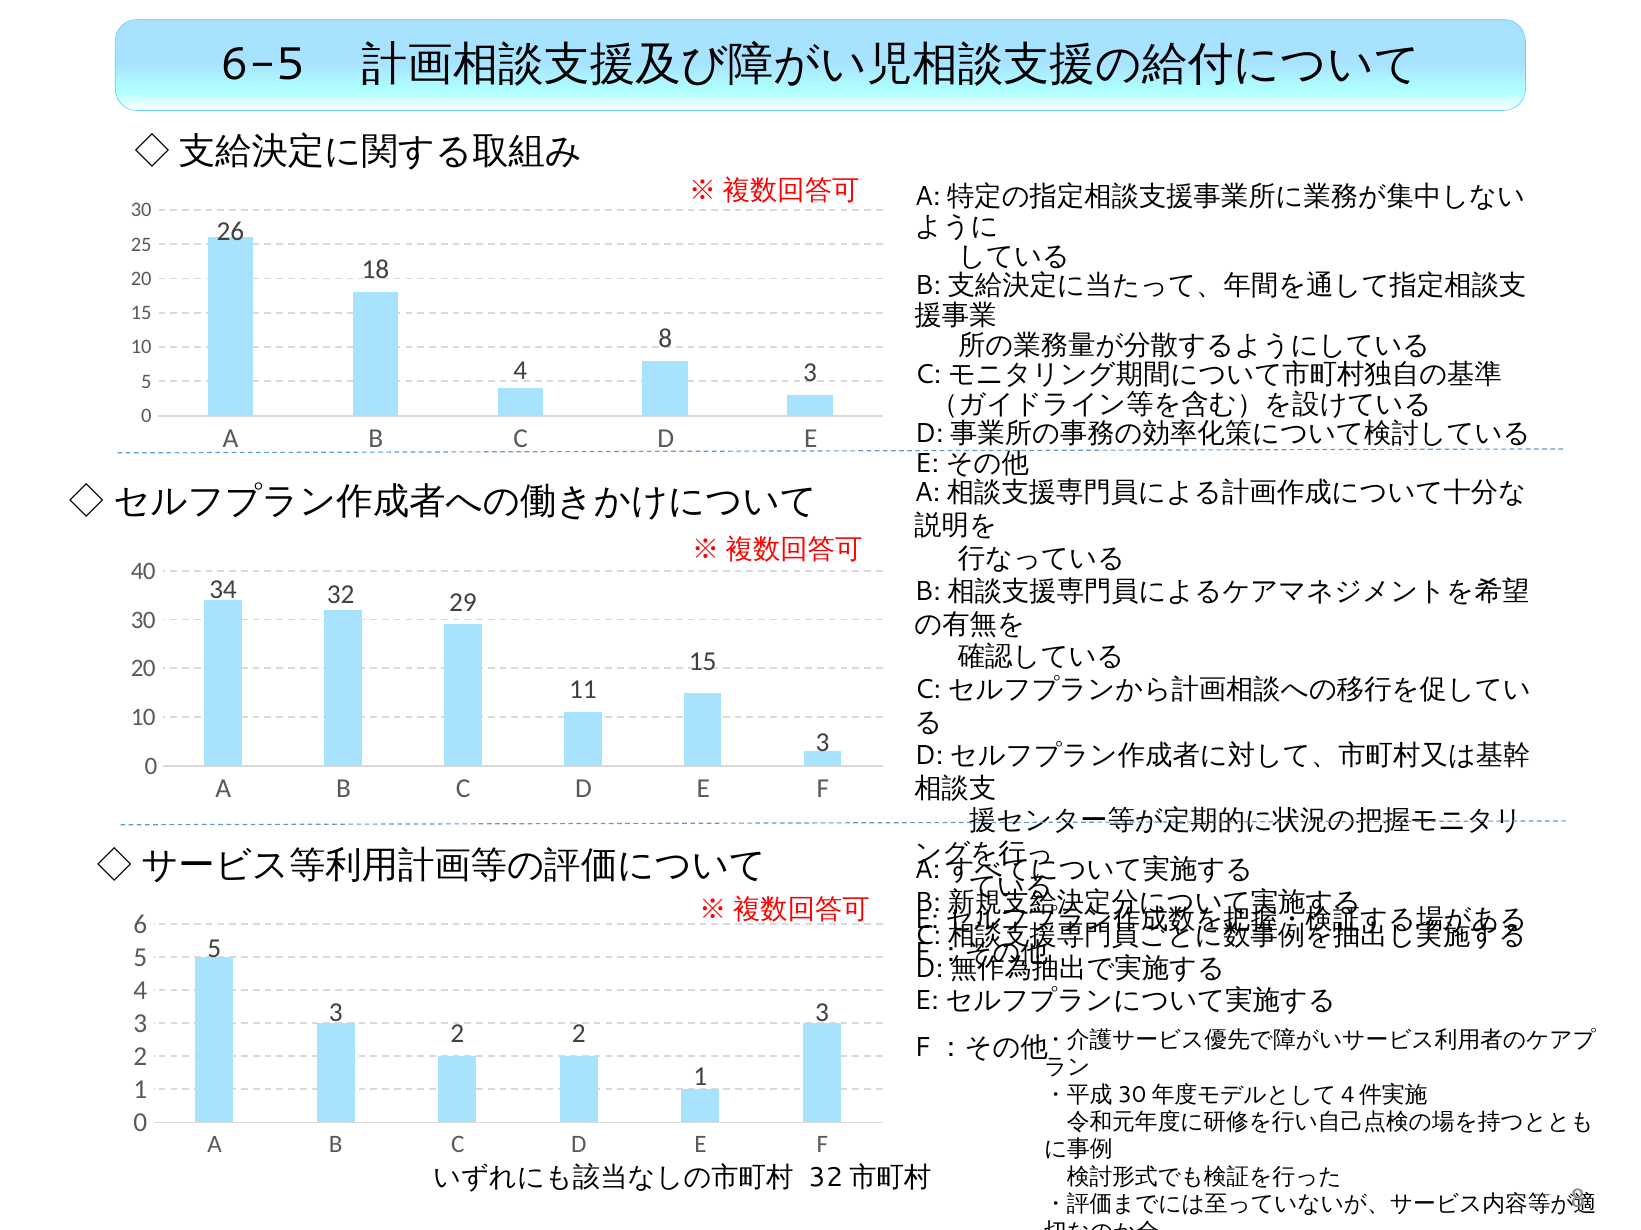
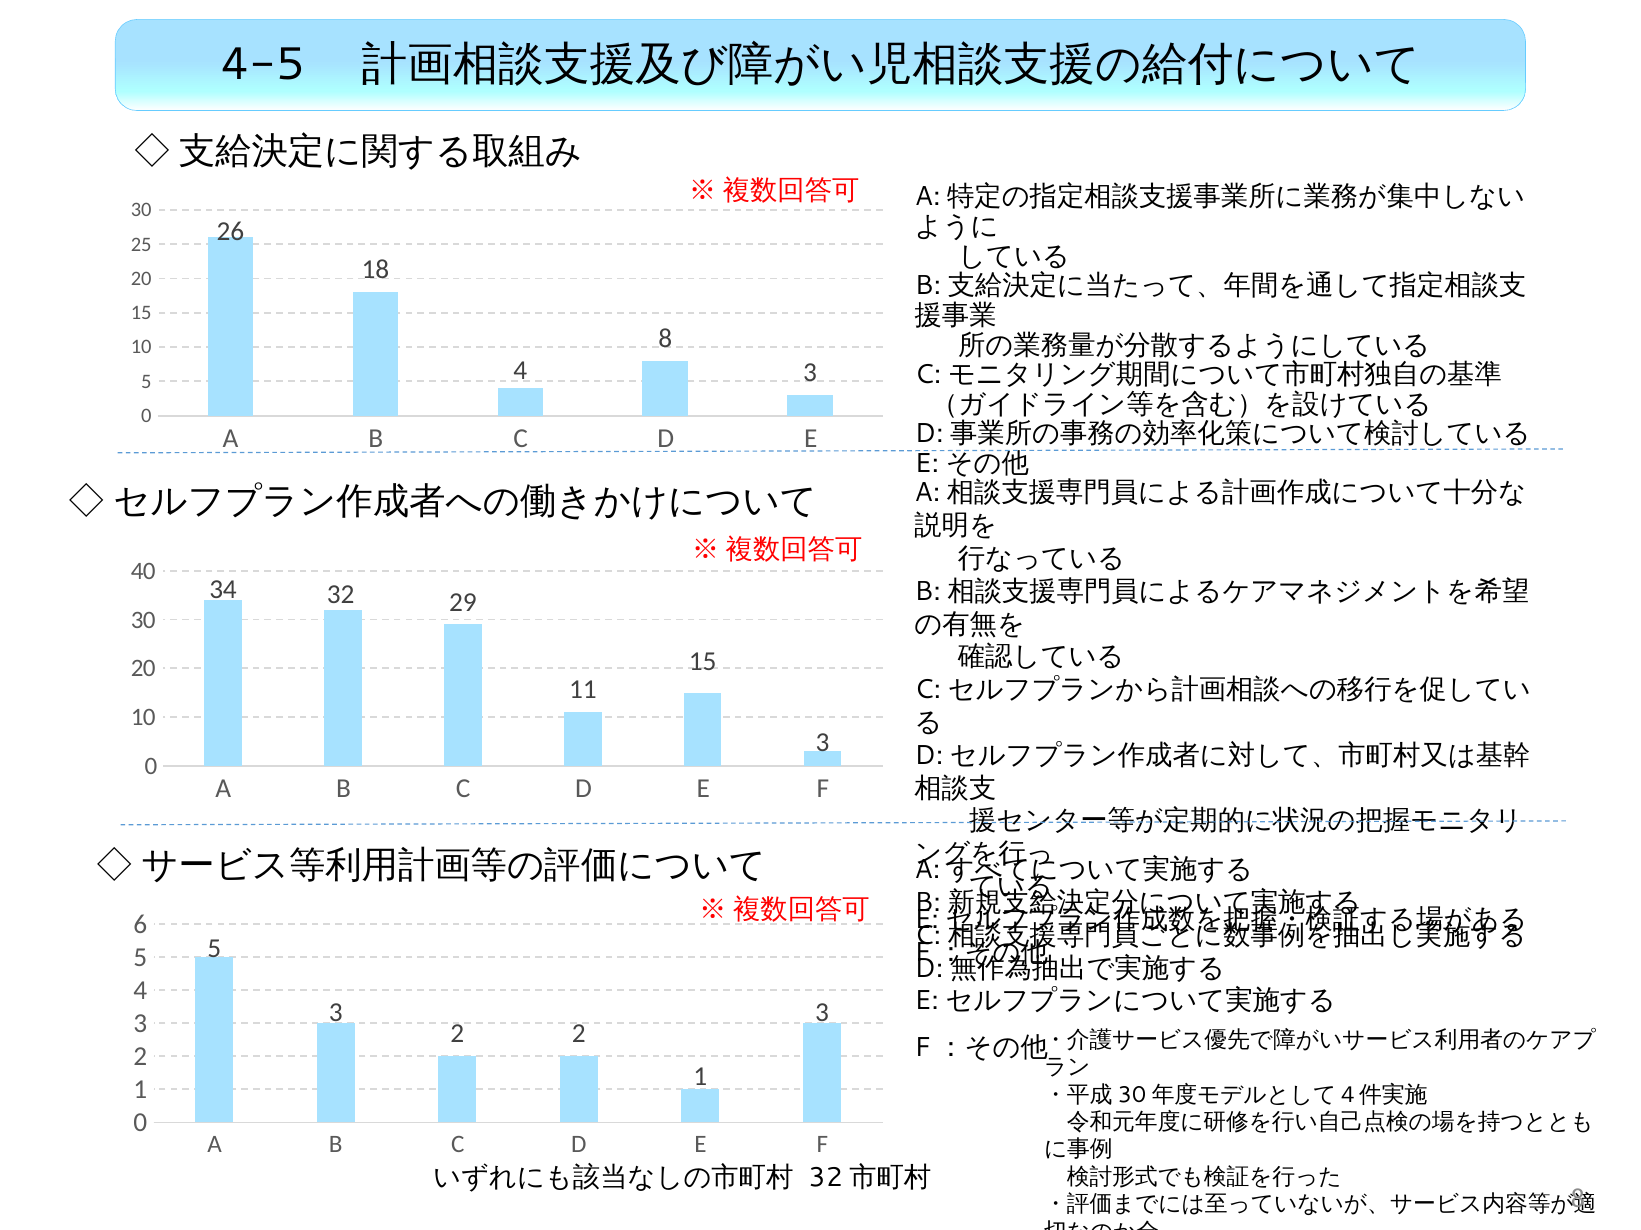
6-5: 6-5 -> 4-5
